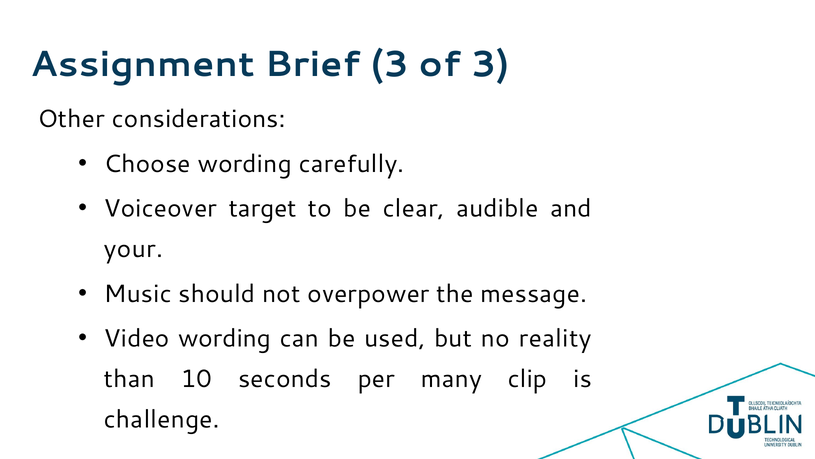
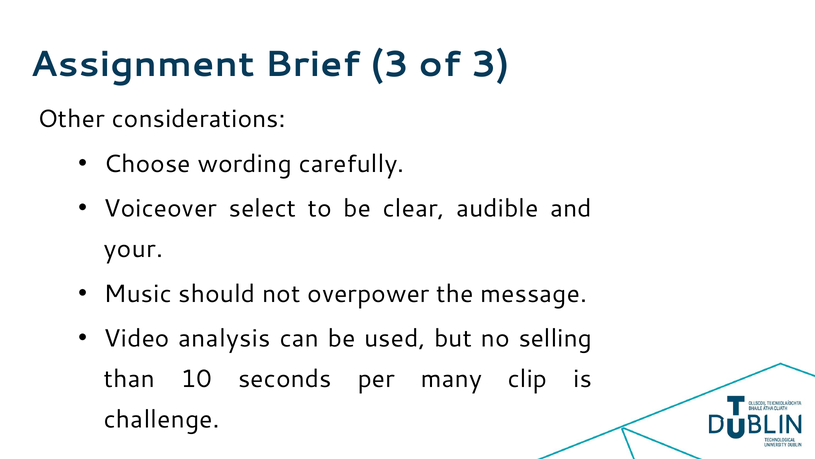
target: target -> select
Video wording: wording -> analysis
reality: reality -> selling
